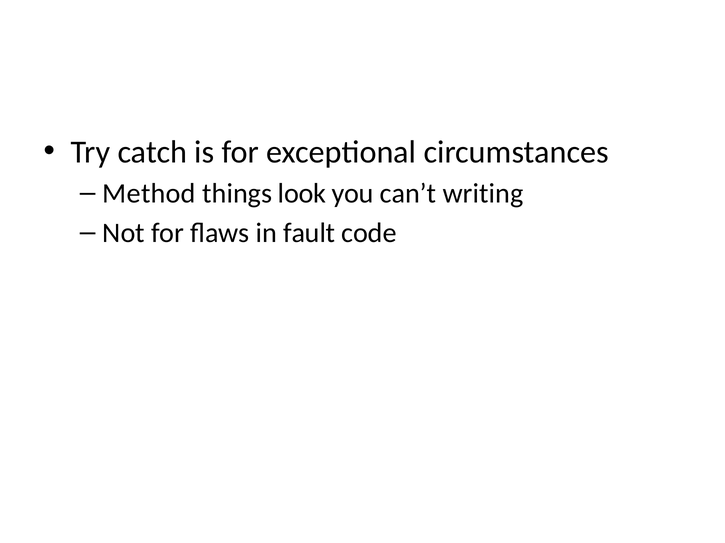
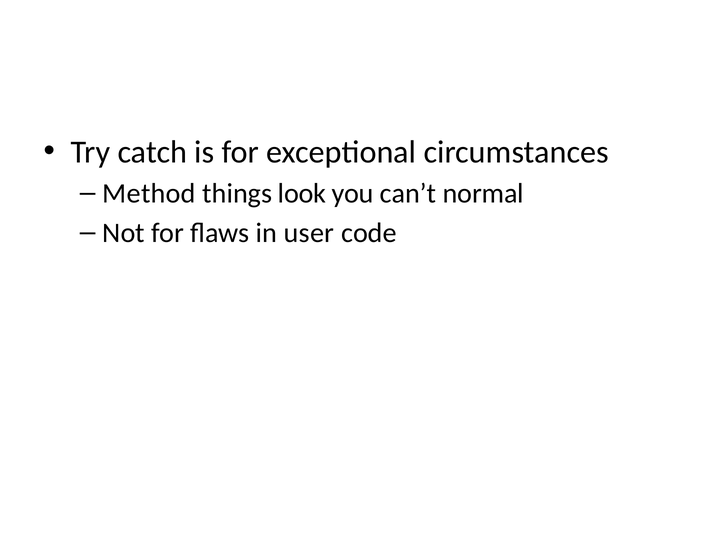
writing: writing -> normal
fault: fault -> user
